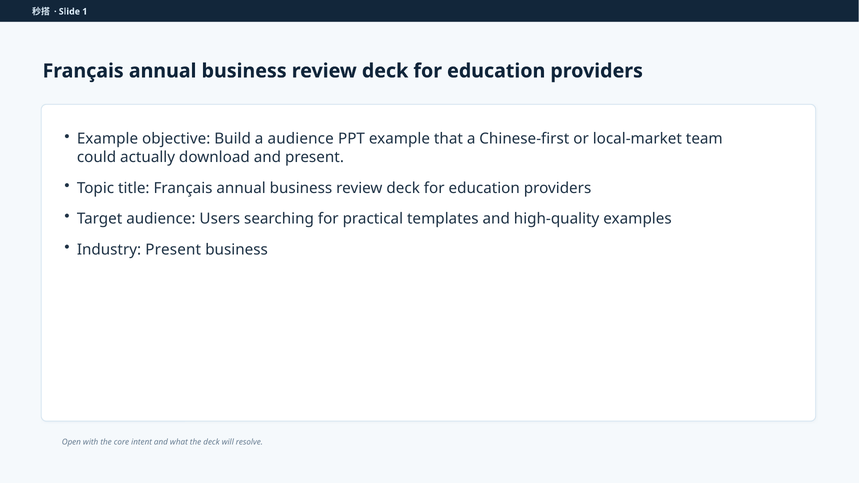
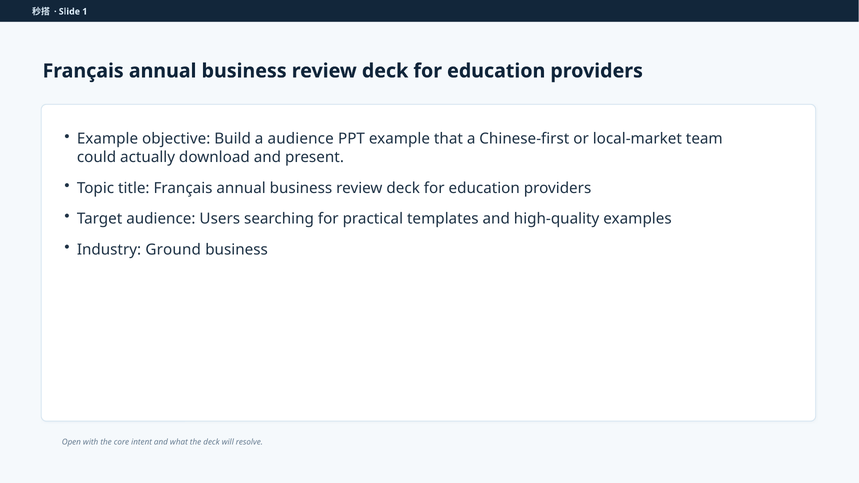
Industry Present: Present -> Ground
